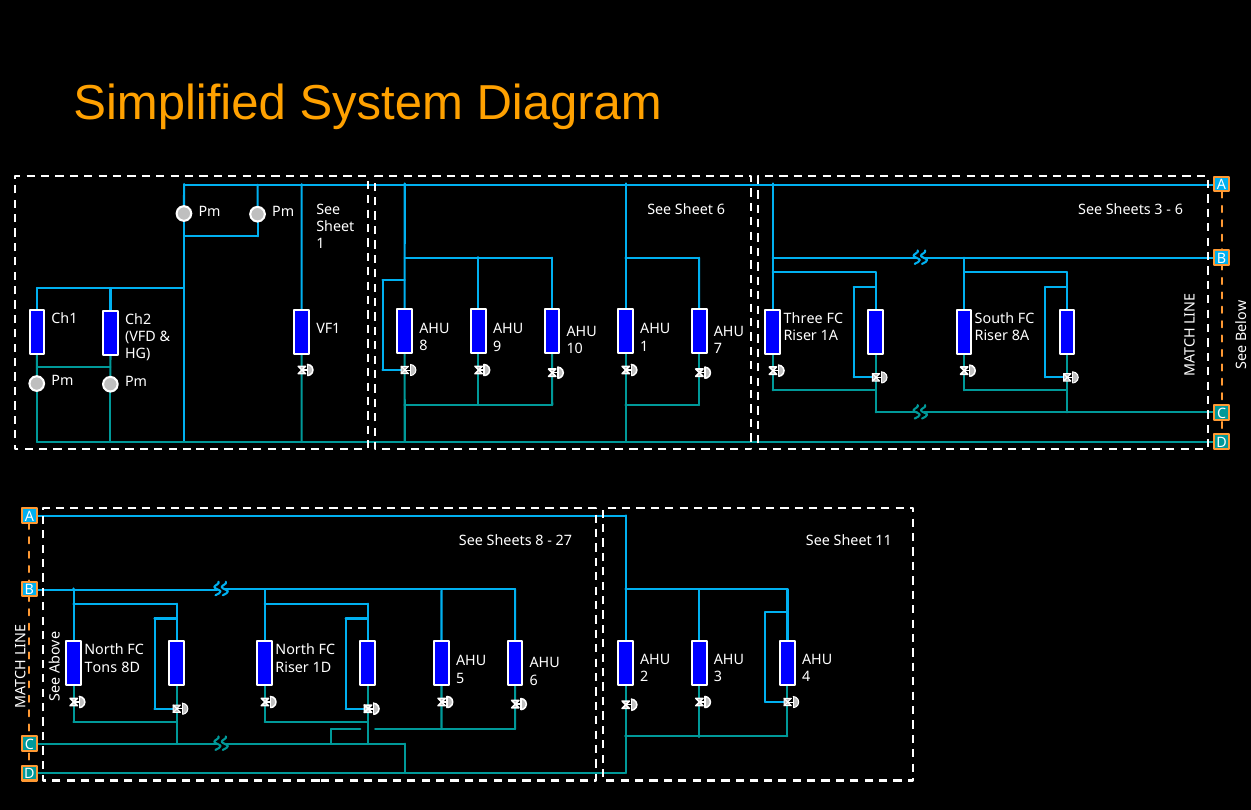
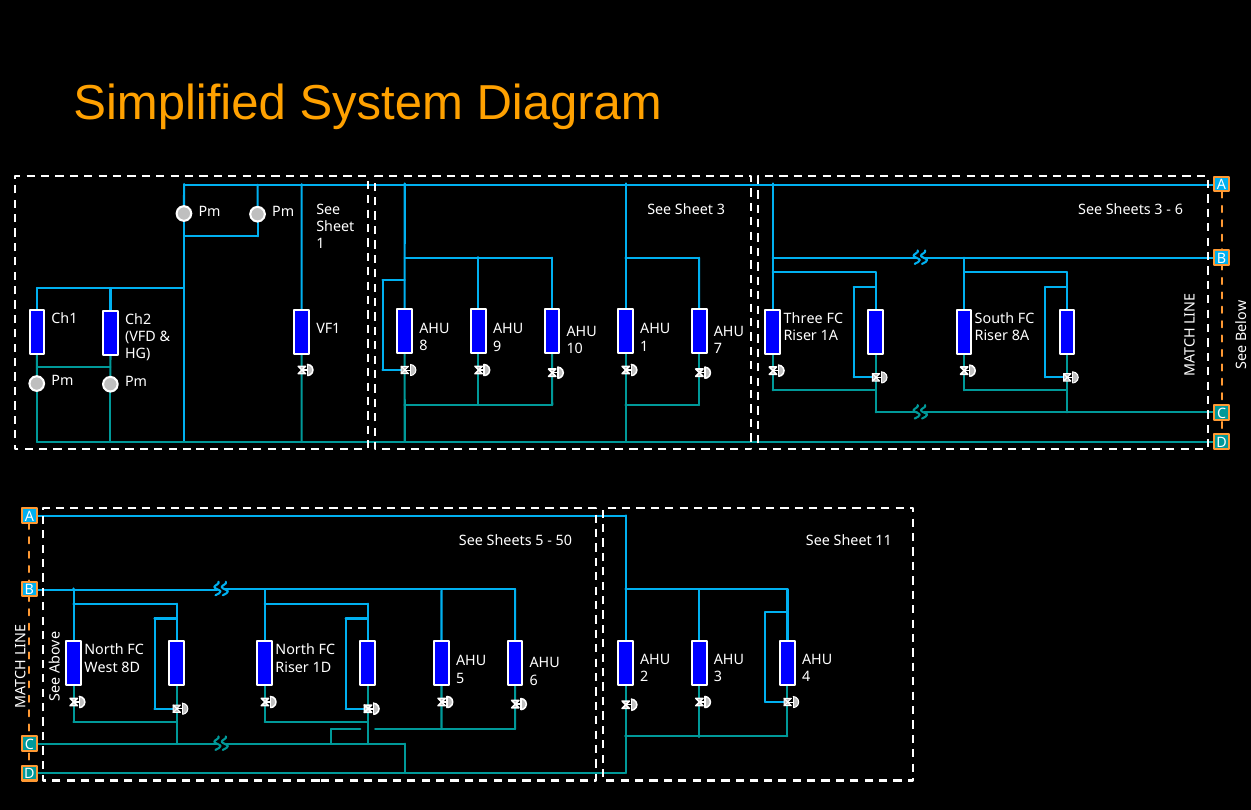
Sheet 6: 6 -> 3
Sheets 8: 8 -> 5
27: 27 -> 50
Tons: Tons -> West
